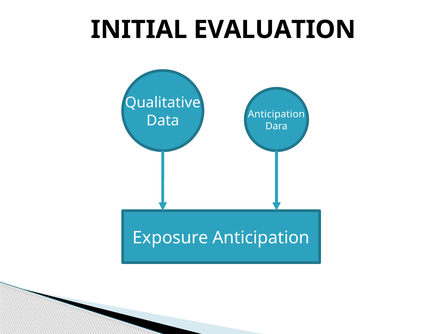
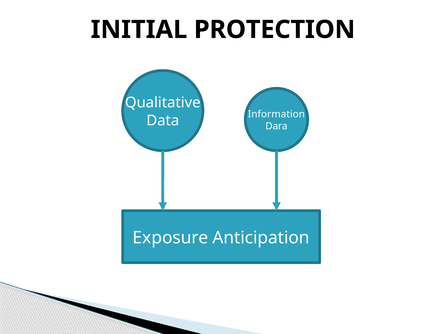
EVALUATION: EVALUATION -> PROTECTION
Data Anticipation: Anticipation -> Information
